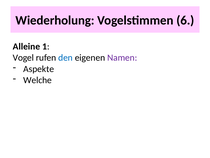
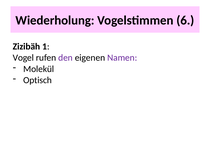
Alleine: Alleine -> Zizibäh
den colour: blue -> purple
Aspekte: Aspekte -> Molekül
Welche: Welche -> Optisch
